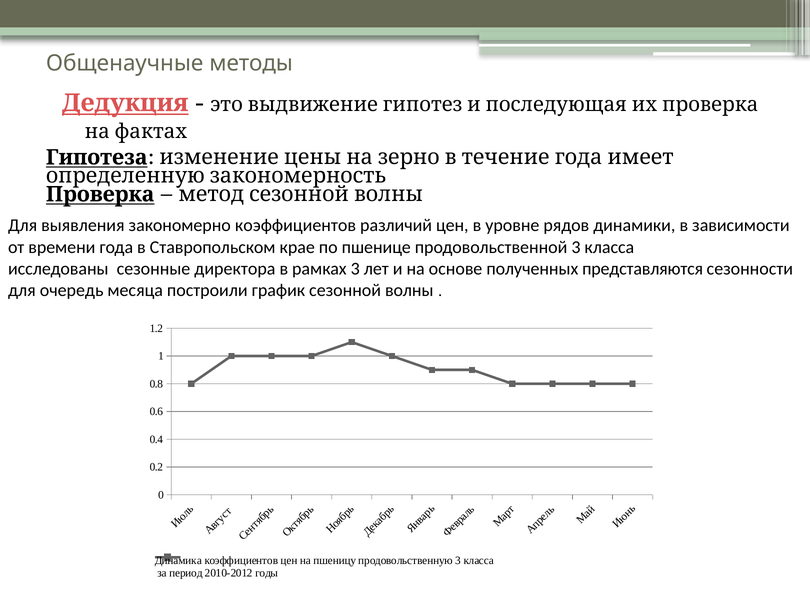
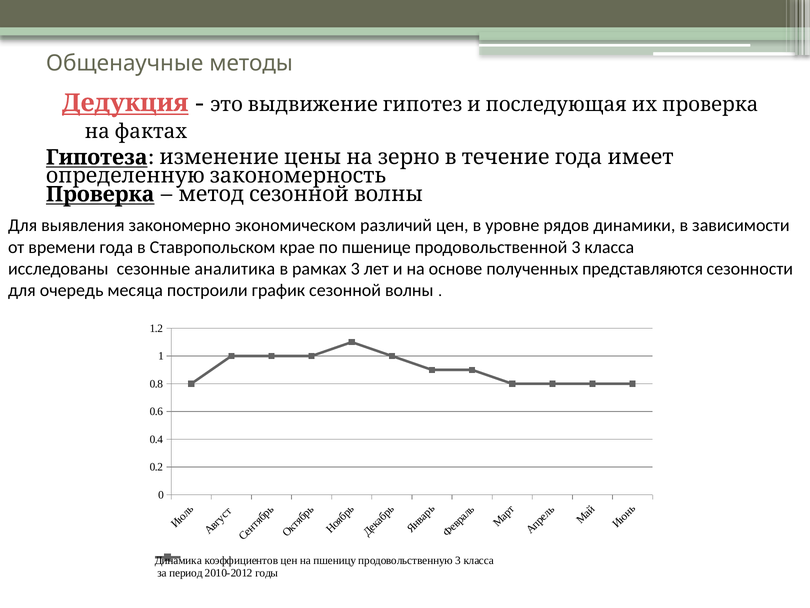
закономерно коэффициентов: коэффициентов -> экономическом
директора: директора -> аналитика
